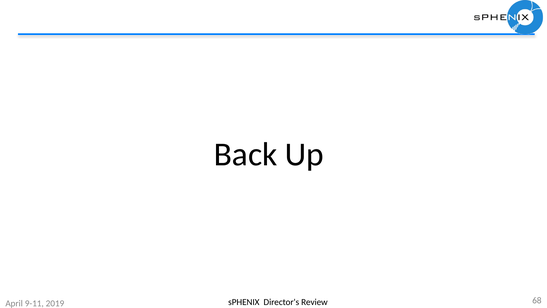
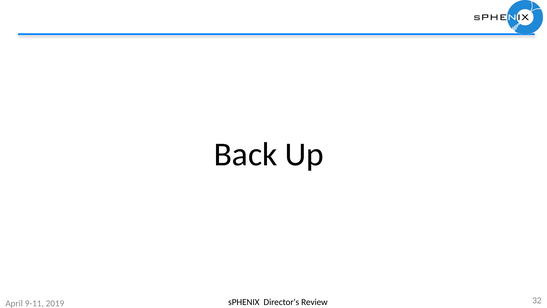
68: 68 -> 32
